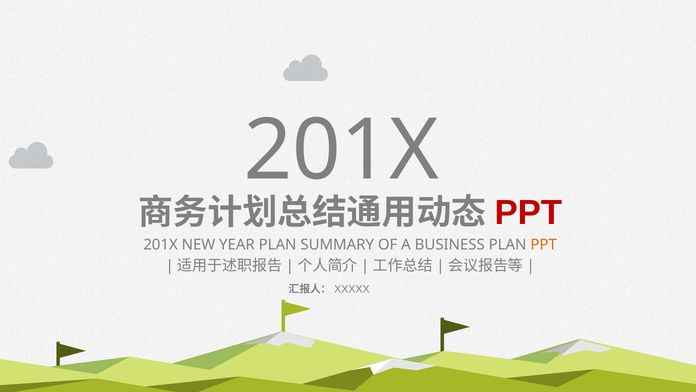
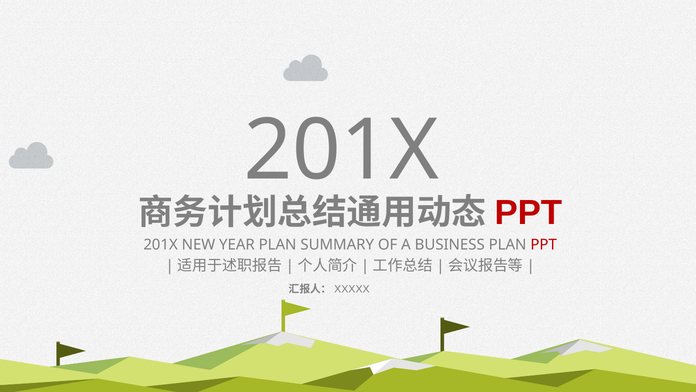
PPT at (544, 244) colour: orange -> red
